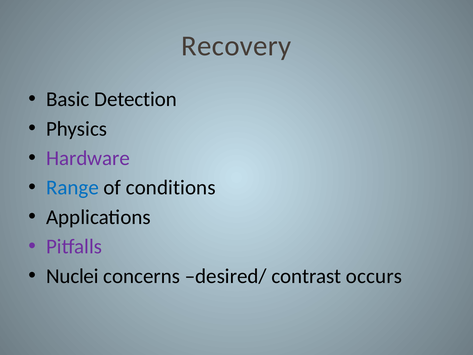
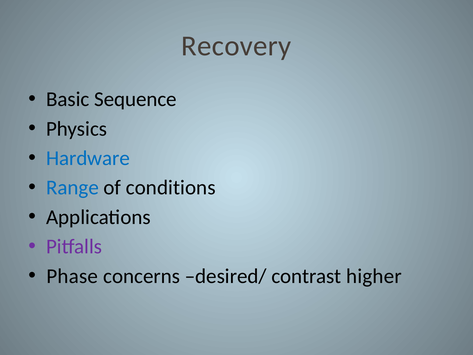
Detection: Detection -> Sequence
Hardware colour: purple -> blue
Nuclei: Nuclei -> Phase
occurs: occurs -> higher
